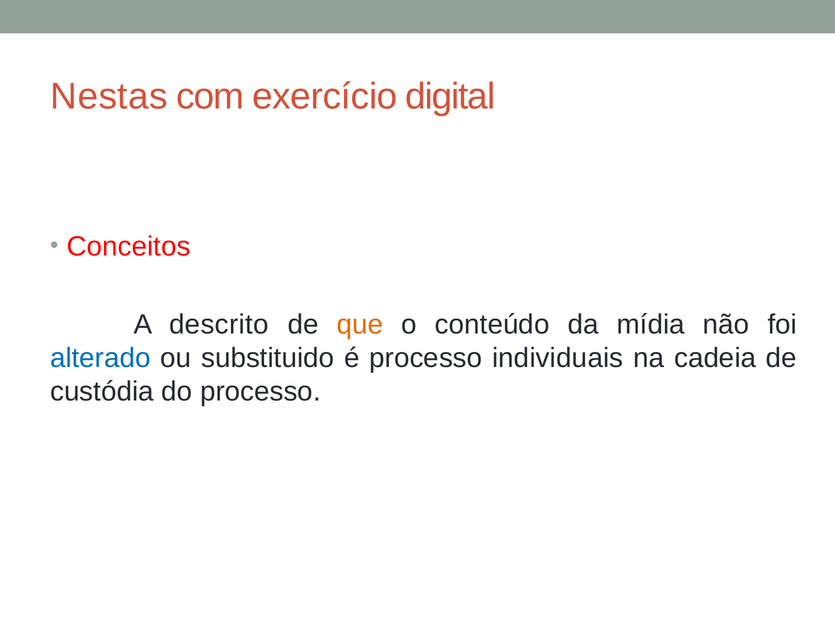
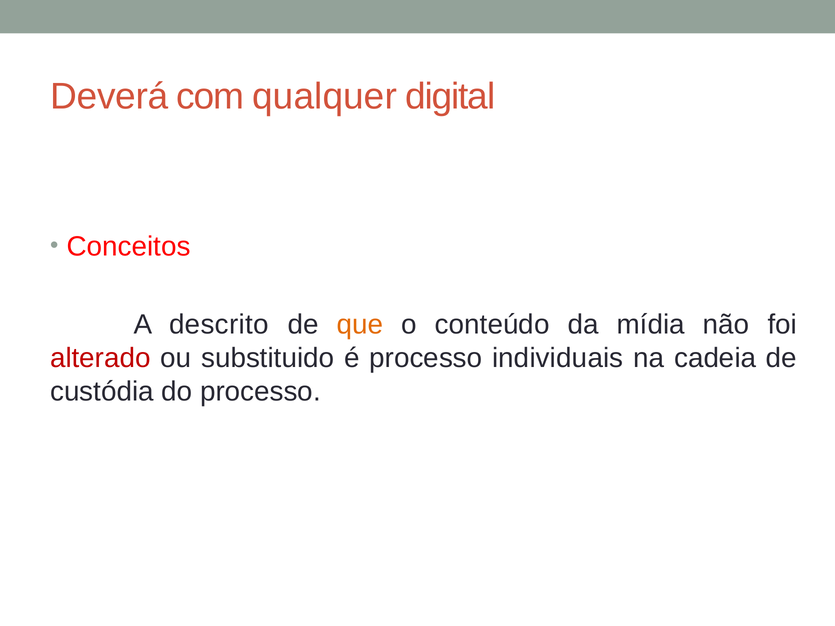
Nestas: Nestas -> Deverá
exercício: exercício -> qualquer
alterado colour: blue -> red
